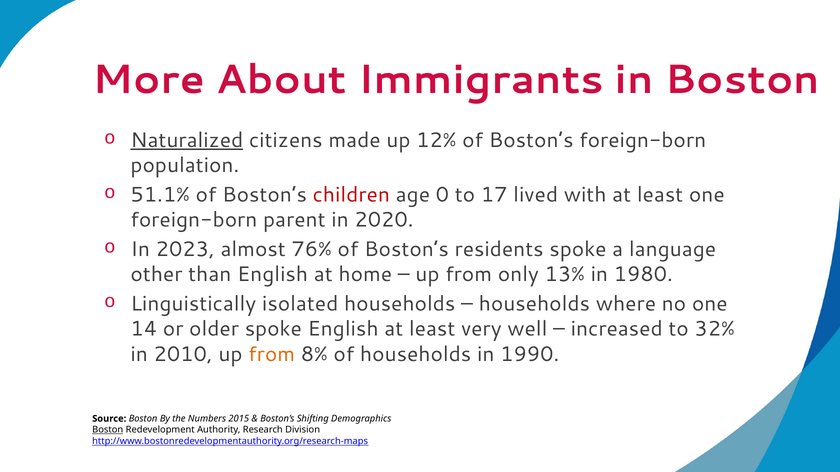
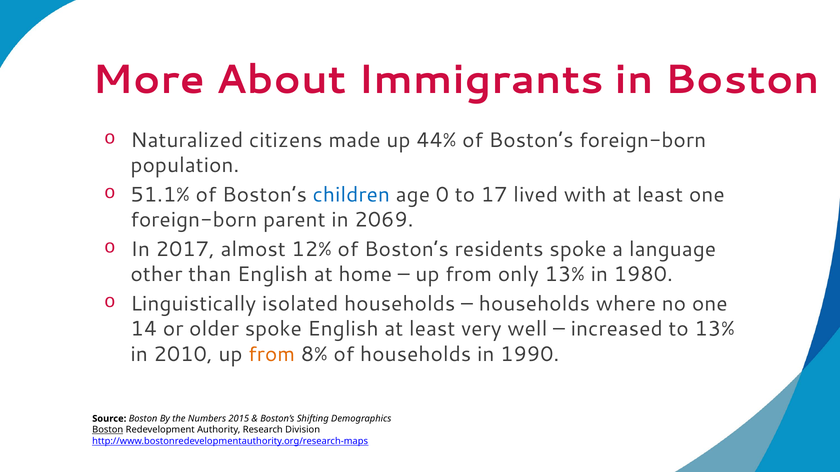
Naturalized underline: present -> none
12%: 12% -> 44%
children colour: red -> blue
2020: 2020 -> 2069
2023: 2023 -> 2017
76%: 76% -> 12%
to 32%: 32% -> 13%
